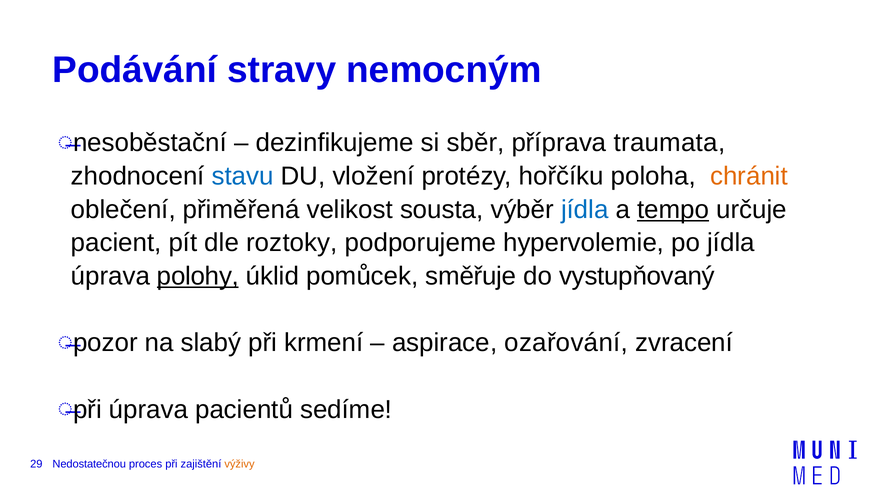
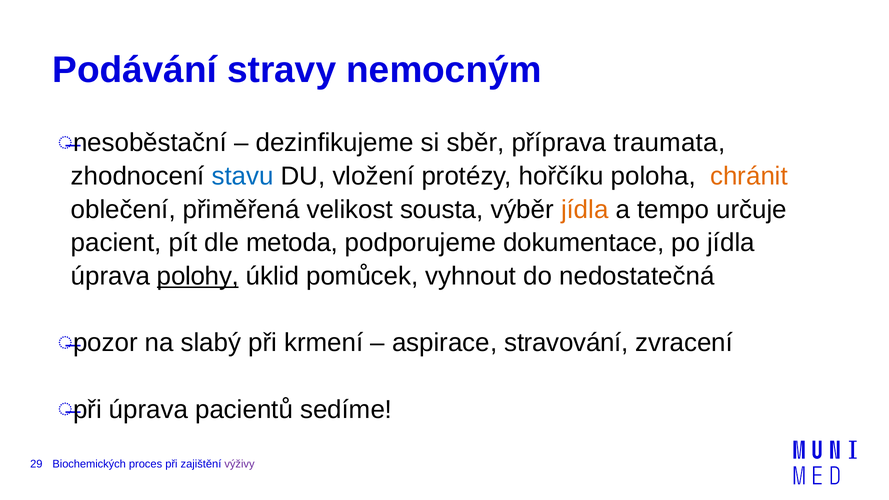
jídla at (585, 210) colour: blue -> orange
tempo underline: present -> none
roztoky: roztoky -> metoda
hypervolemie: hypervolemie -> dokumentace
směřuje: směřuje -> vyhnout
vystupňovaný: vystupňovaný -> nedostatečná
ozařování: ozařování -> stravování
Nedostatečnou: Nedostatečnou -> Biochemických
výživy colour: orange -> purple
